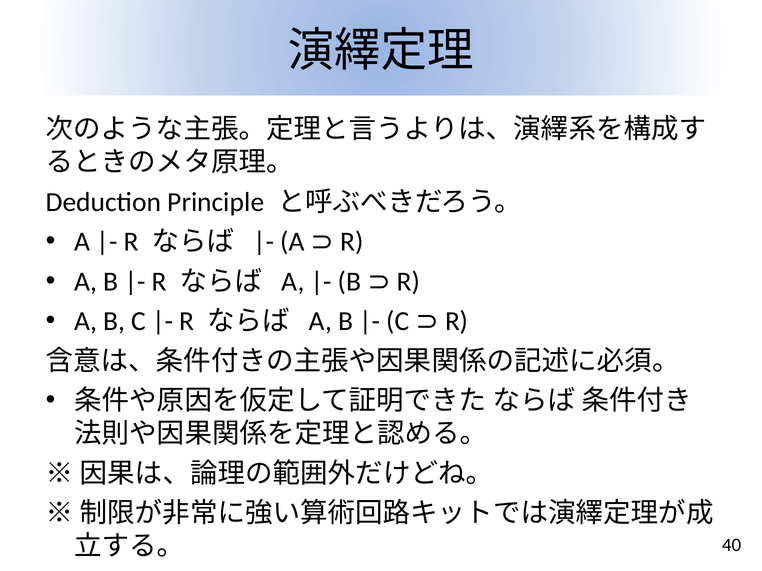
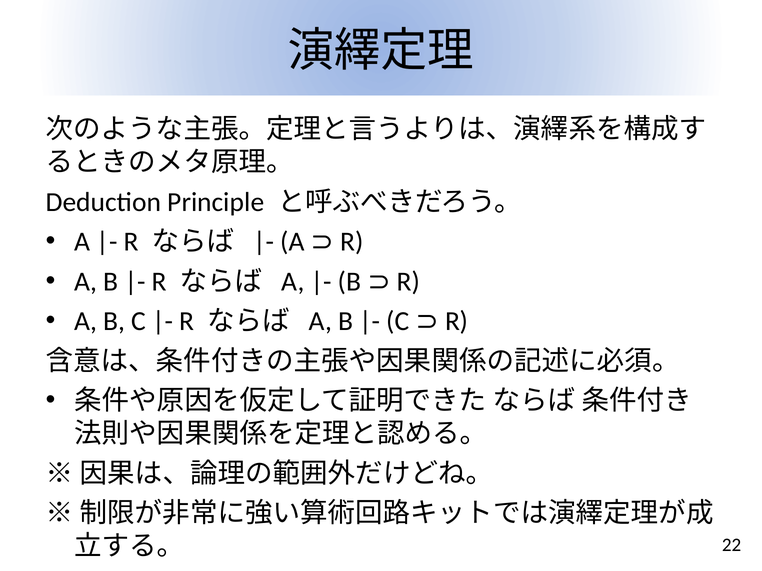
40: 40 -> 22
